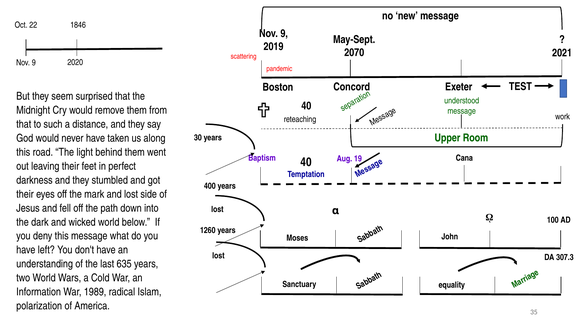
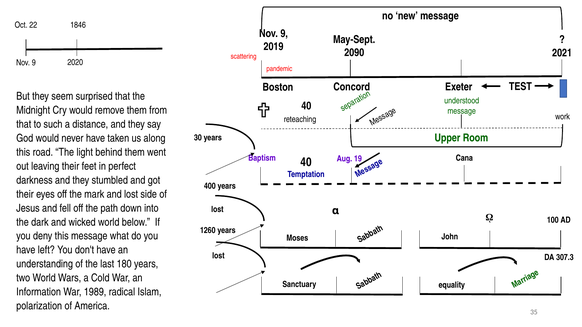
2070: 2070 -> 2090
635: 635 -> 180
